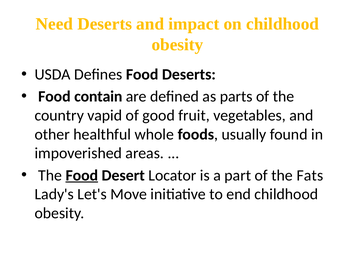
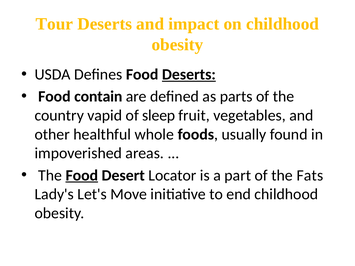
Need: Need -> Tour
Deserts at (189, 74) underline: none -> present
good: good -> sleep
